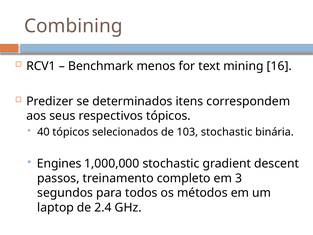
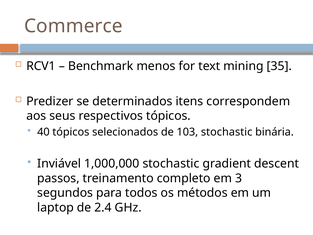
Combining: Combining -> Commerce
16: 16 -> 35
Engines: Engines -> Inviável
